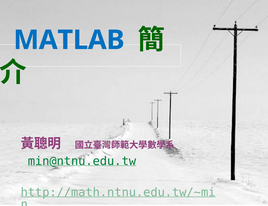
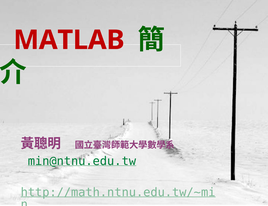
MATLAB colour: blue -> red
